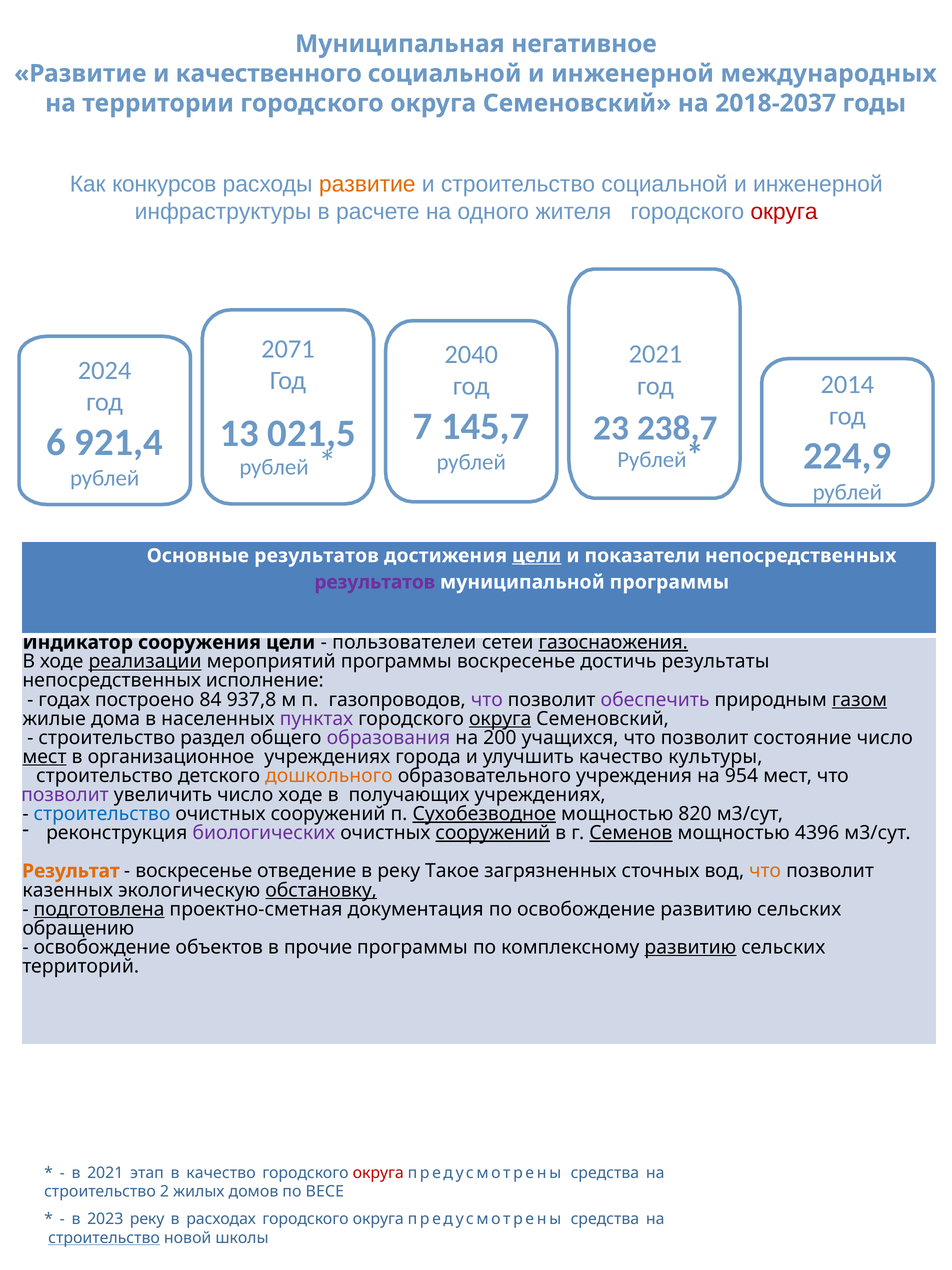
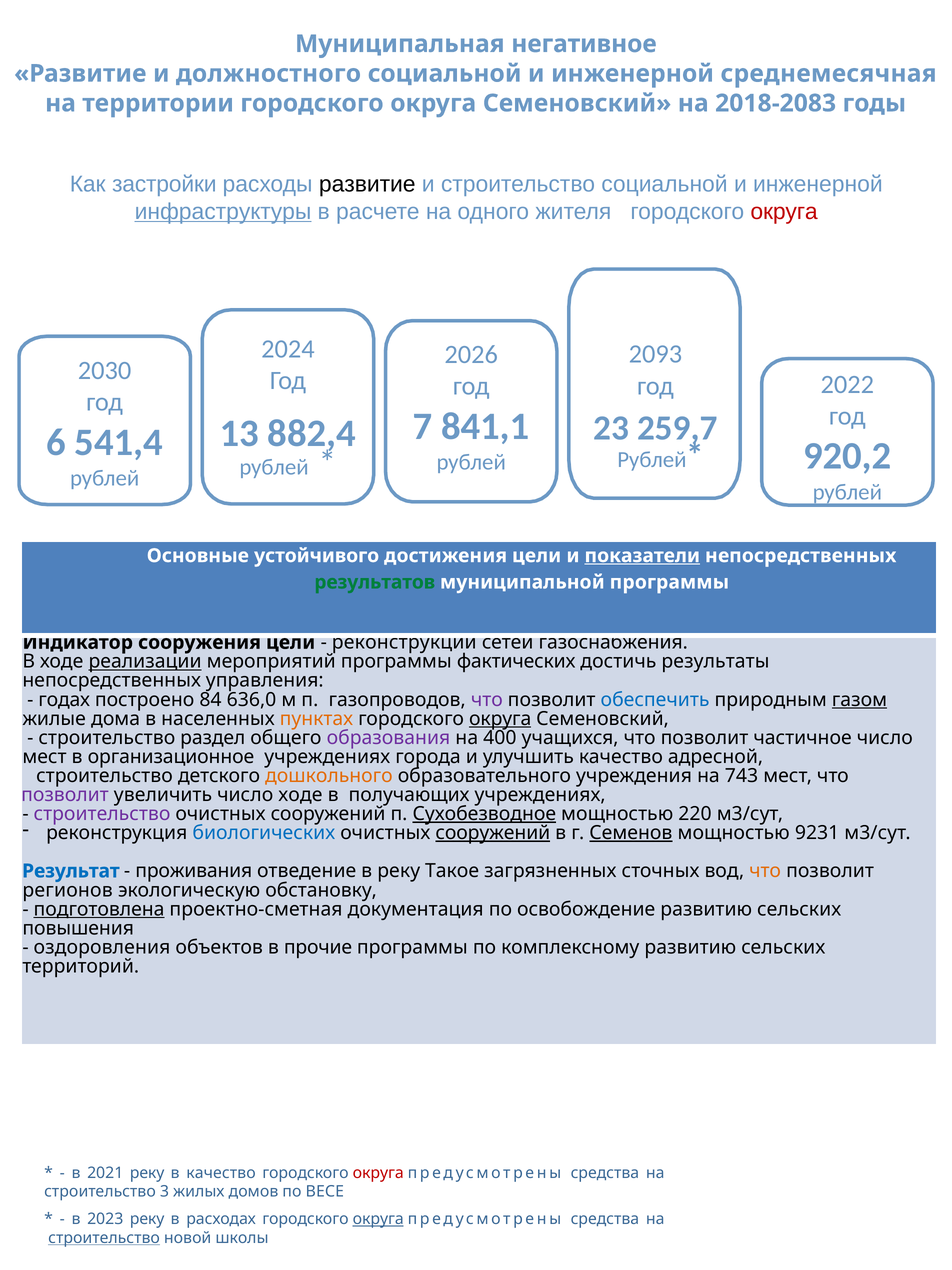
качественного: качественного -> должностного
международных: международных -> среднемесячная
2018-2037: 2018-2037 -> 2018-2083
конкурсов: конкурсов -> застройки
развитие at (367, 184) colour: orange -> black
инфраструктуры underline: none -> present
2071: 2071 -> 2024
2021 at (655, 354): 2021 -> 2093
2040: 2040 -> 2026
2024: 2024 -> 2030
2014: 2014 -> 2022
145,7: 145,7 -> 841,1
238,7: 238,7 -> 259,7
021,5: 021,5 -> 882,4
921,4: 921,4 -> 541,4
224,9: 224,9 -> 920,2
Основные результатов: результатов -> устойчивого
цели at (537, 555) underline: present -> none
показатели underline: none -> present
результатов at (375, 582) colour: purple -> green
пользователей: пользователей -> реконструкции
газоснабжения underline: present -> none
программы воскресенье: воскресенье -> фактических
исполнение: исполнение -> управления
937,8: 937,8 -> 636,0
обеспечить colour: purple -> blue
пунктах colour: purple -> orange
200: 200 -> 400
состояние: состояние -> частичное
мест at (44, 756) underline: present -> none
культуры: культуры -> адресной
954: 954 -> 743
строительство at (102, 813) colour: blue -> purple
820: 820 -> 220
биологических colour: purple -> blue
4396: 4396 -> 9231
Результат colour: orange -> blue
воскресенье at (194, 871): воскресенье -> проживания
казенных: казенных -> регионов
обстановку underline: present -> none
обращению: обращению -> повышения
освобождение at (102, 947): освобождение -> оздоровления
развитию at (690, 947) underline: present -> none
2021 этап: этап -> реку
2: 2 -> 3
округа at (378, 1219) underline: none -> present
